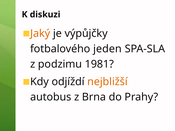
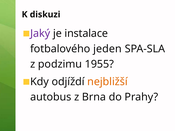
Jaký colour: orange -> purple
výpůjčky: výpůjčky -> instalace
1981: 1981 -> 1955
